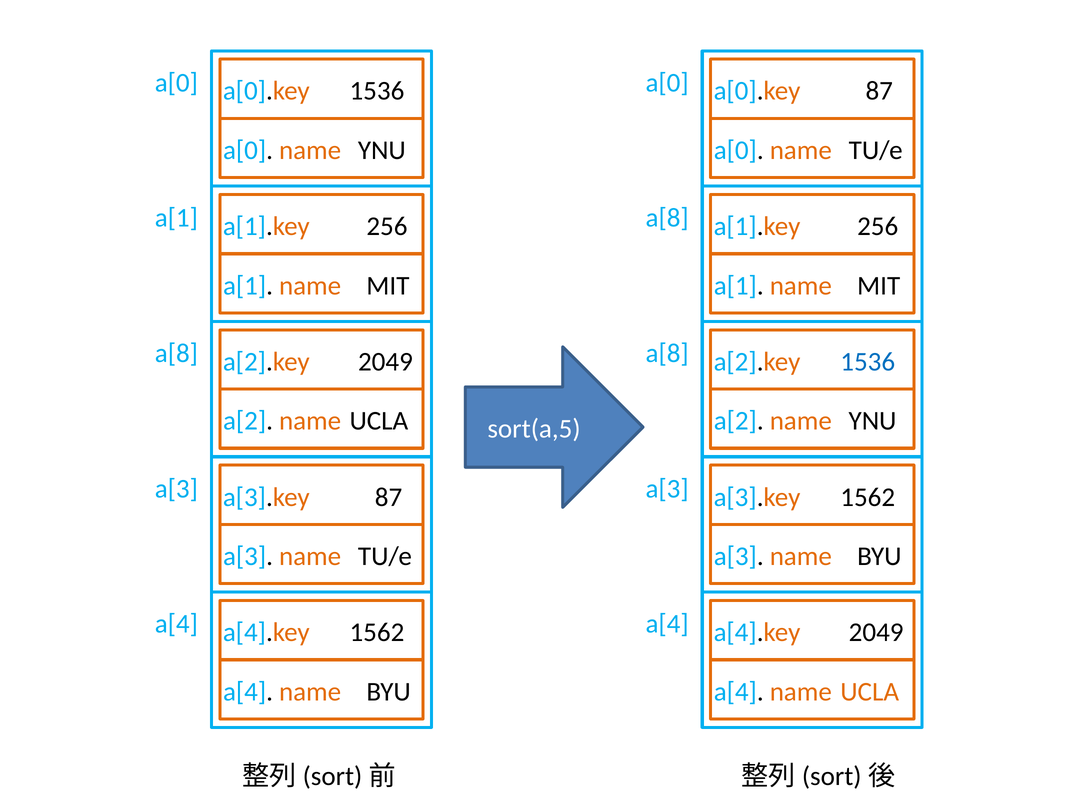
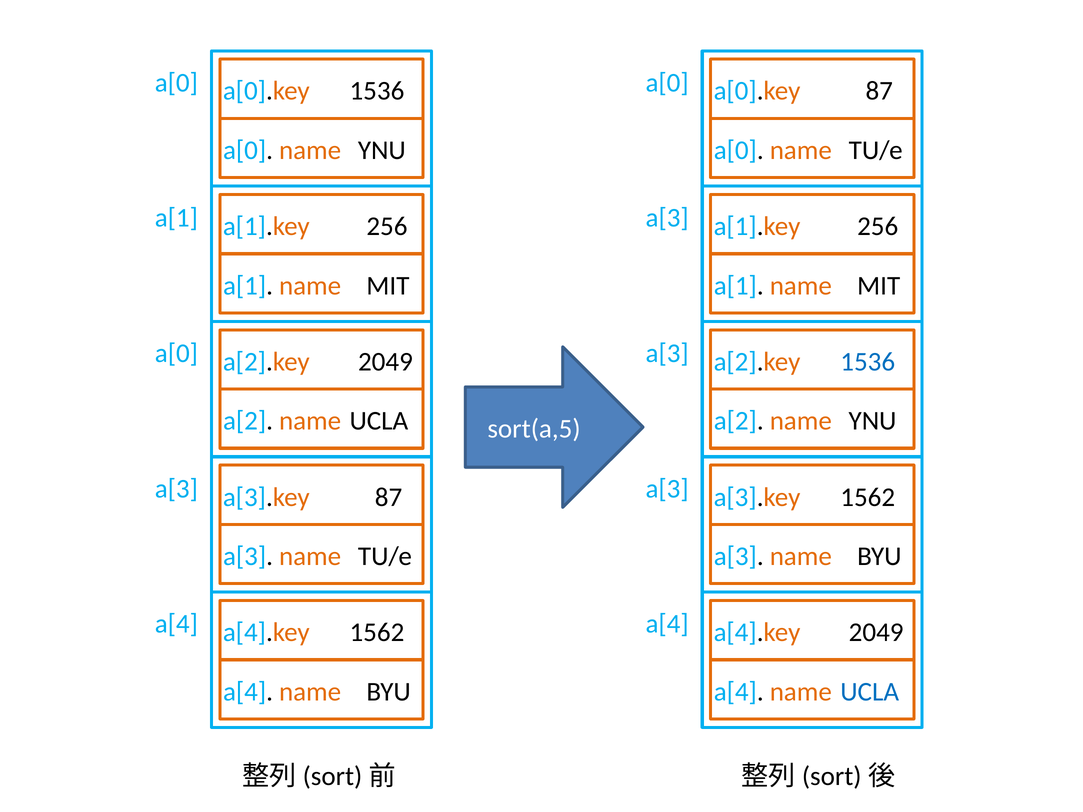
a[8 at (667, 218): a[8 -> a[3
a[8 at (176, 353): a[8 -> a[0
a[8 at (667, 353): a[8 -> a[3
UCLA at (870, 692) colour: orange -> blue
